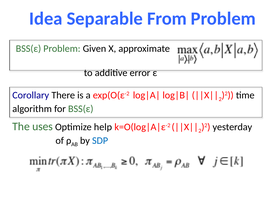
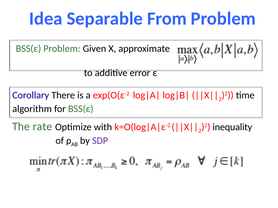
uses: uses -> rate
help: help -> with
yesterday: yesterday -> inequality
SDP colour: blue -> purple
